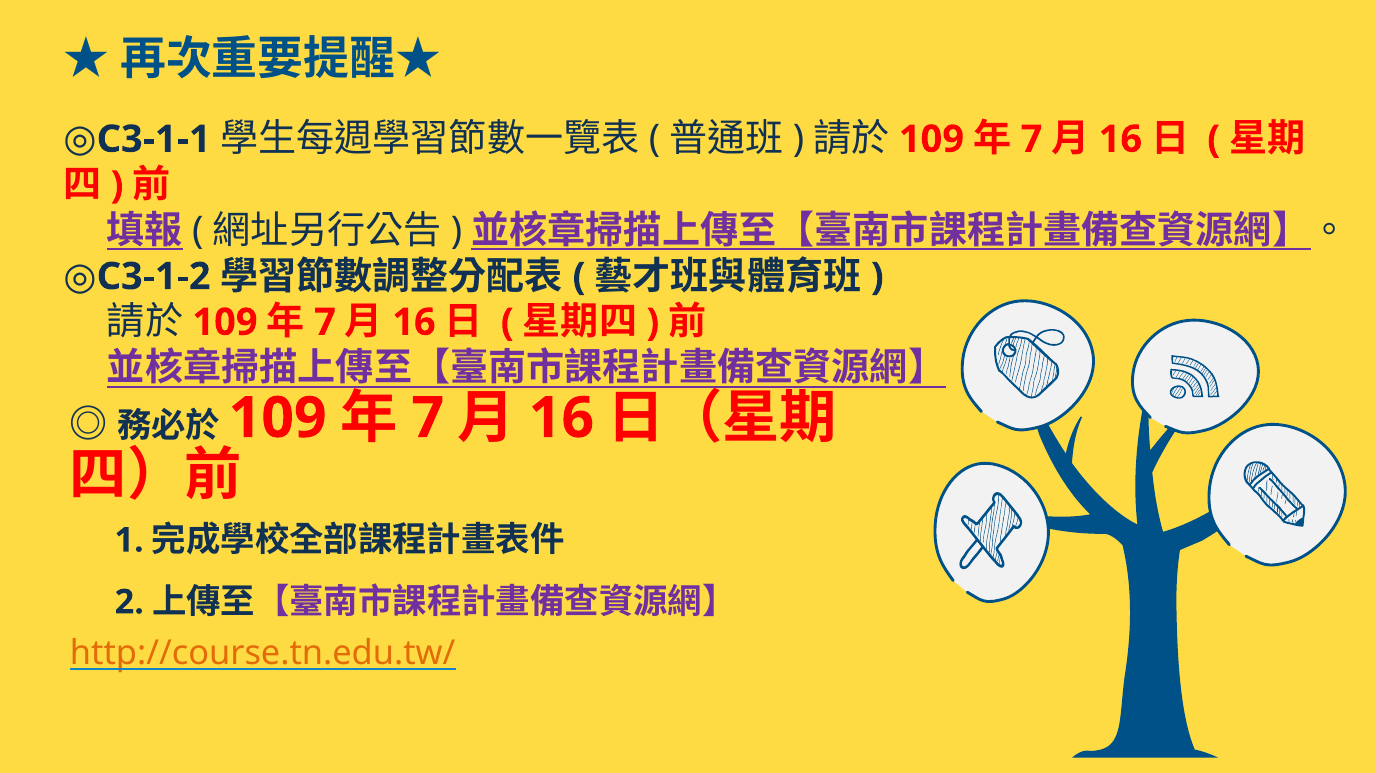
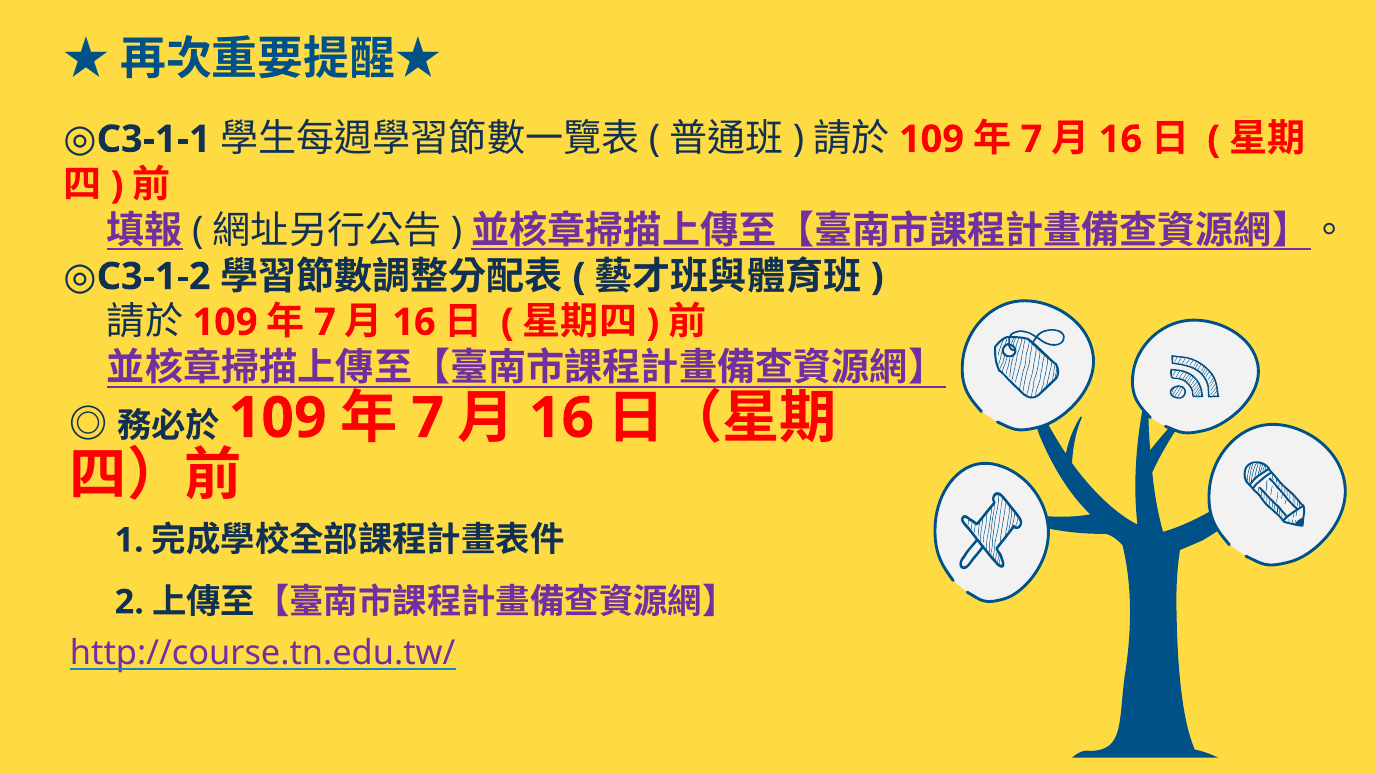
http://course.tn.edu.tw/ colour: orange -> purple
